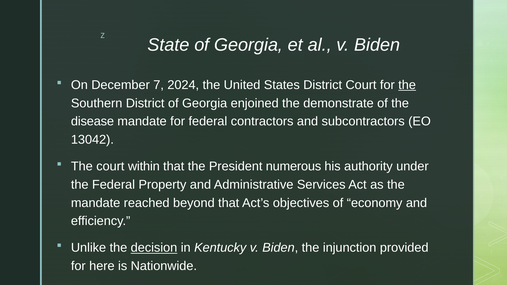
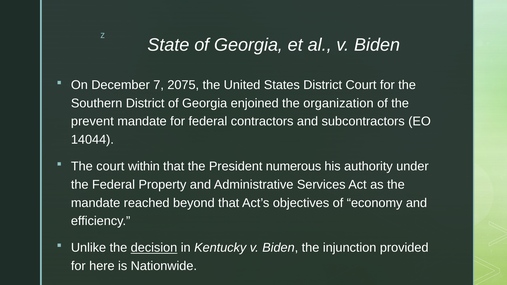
2024: 2024 -> 2075
the at (407, 85) underline: present -> none
demonstrate: demonstrate -> organization
disease: disease -> prevent
13042: 13042 -> 14044
